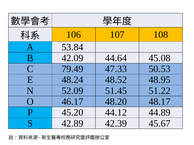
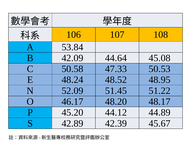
79.49: 79.49 -> 50.58
